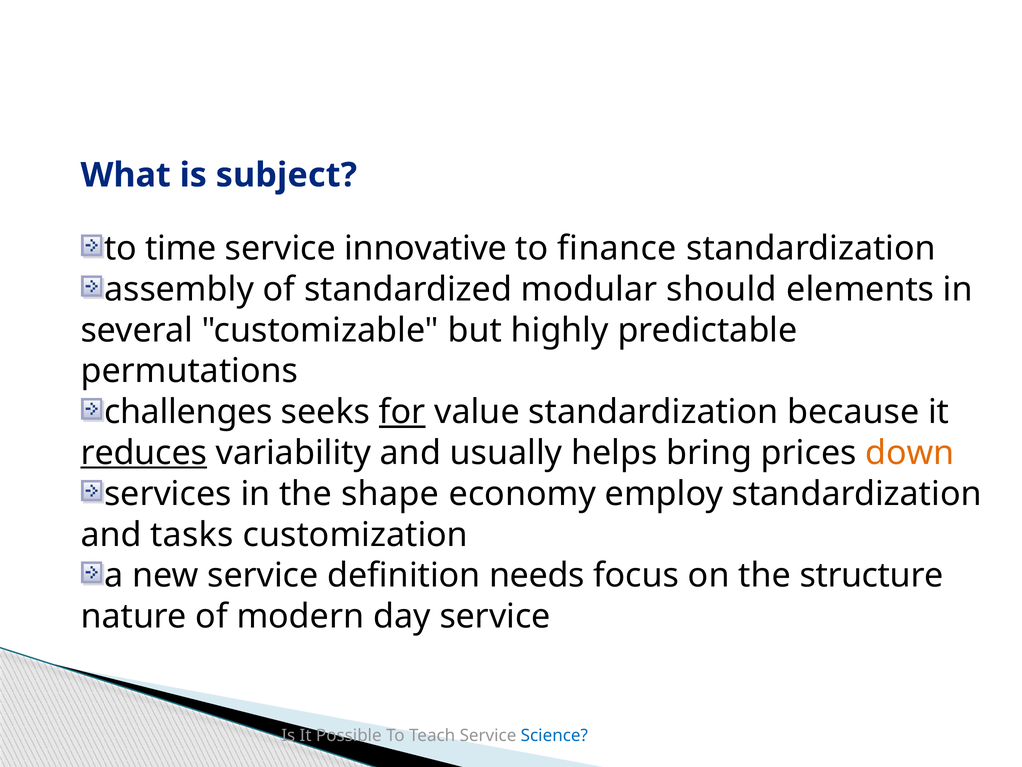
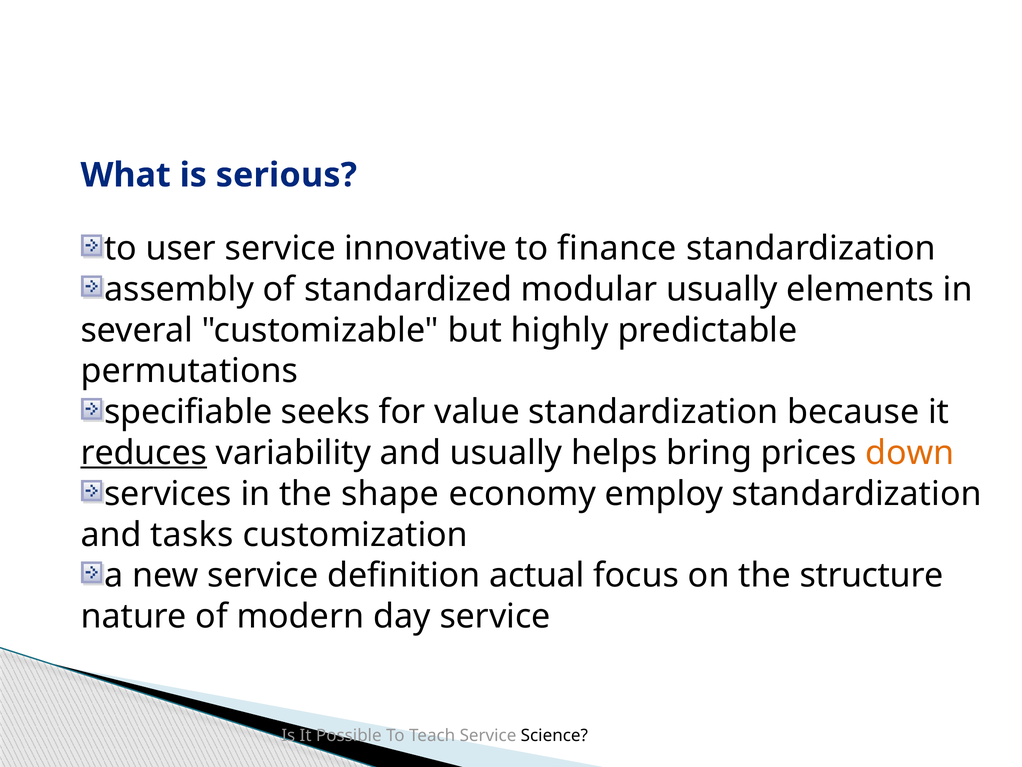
subject: subject -> serious
time: time -> user
modular should: should -> usually
challenges: challenges -> specifiable
for underline: present -> none
needs: needs -> actual
Science colour: blue -> black
